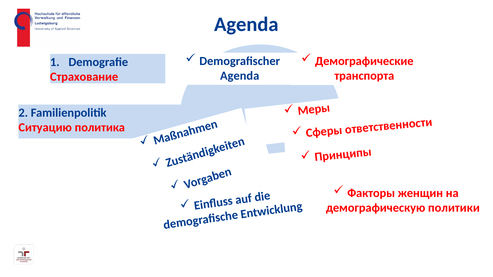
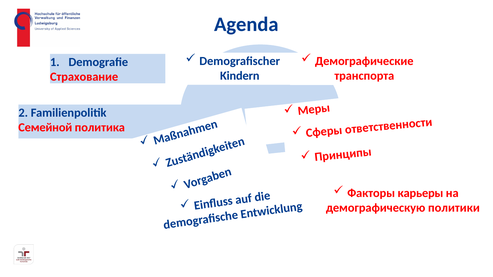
Agenda at (240, 76): Agenda -> Kindern
Ситуацию: Ситуацию -> Семейной
женщин: женщин -> карьеры
